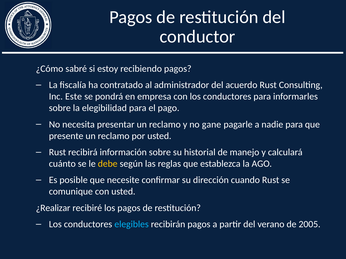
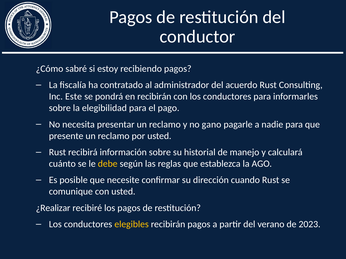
en empresa: empresa -> recibirán
gane: gane -> gano
elegibles colour: light blue -> yellow
2005: 2005 -> 2023
